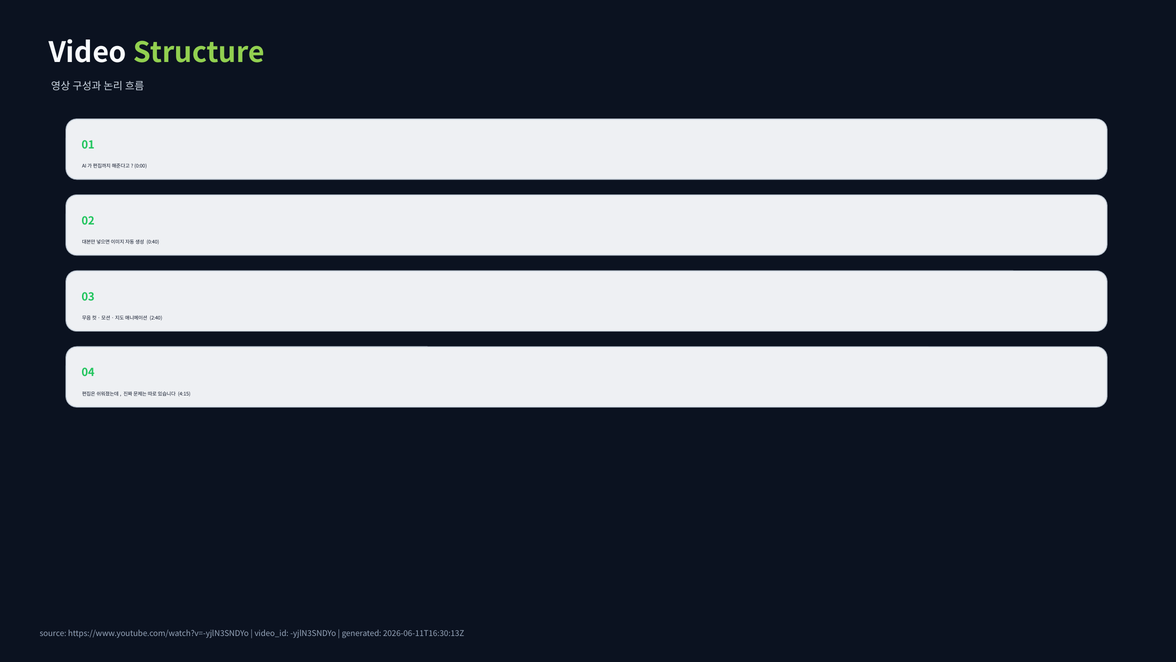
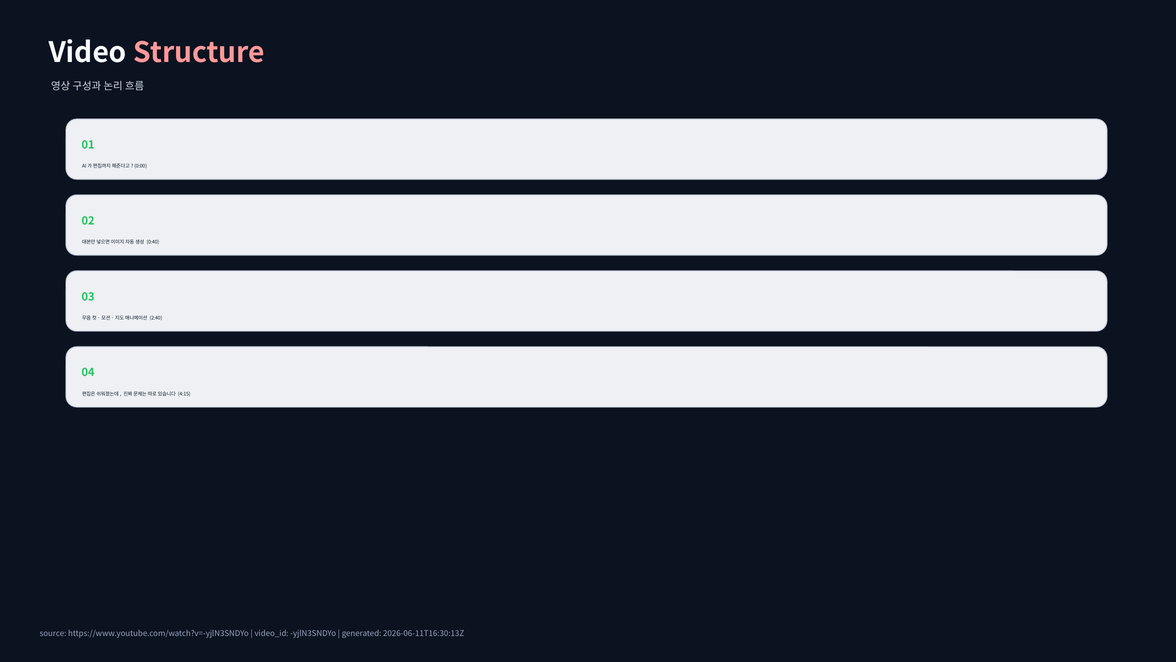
Structure colour: light green -> pink
